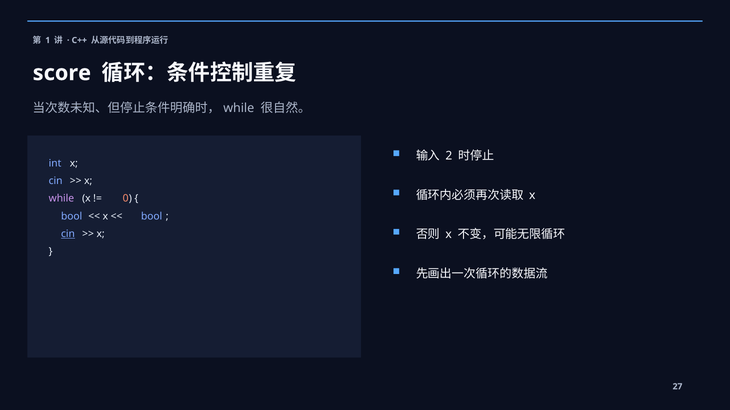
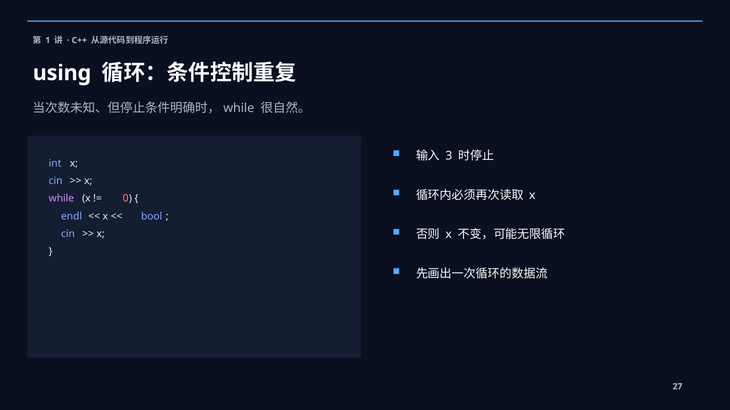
score: score -> using
2: 2 -> 3
bool at (72, 217): bool -> endl
cin at (68, 234) underline: present -> none
